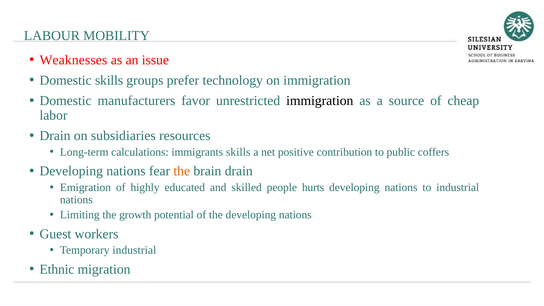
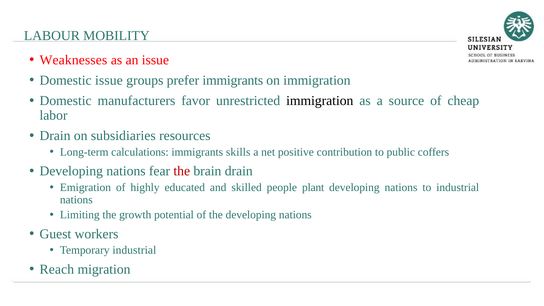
Domestic skills: skills -> issue
prefer technology: technology -> immigrants
the at (182, 171) colour: orange -> red
hurts: hurts -> plant
Ethnic: Ethnic -> Reach
